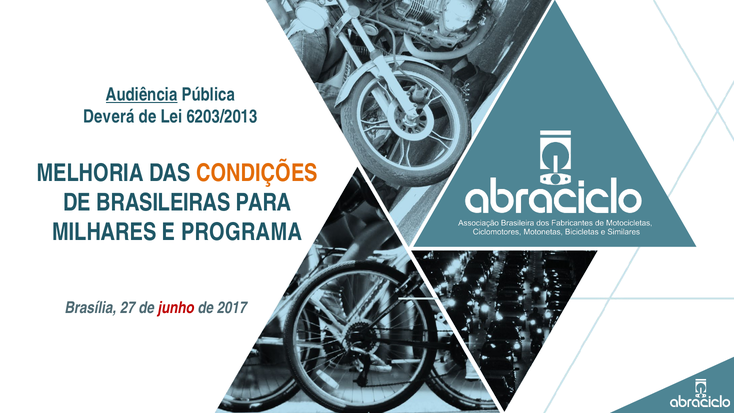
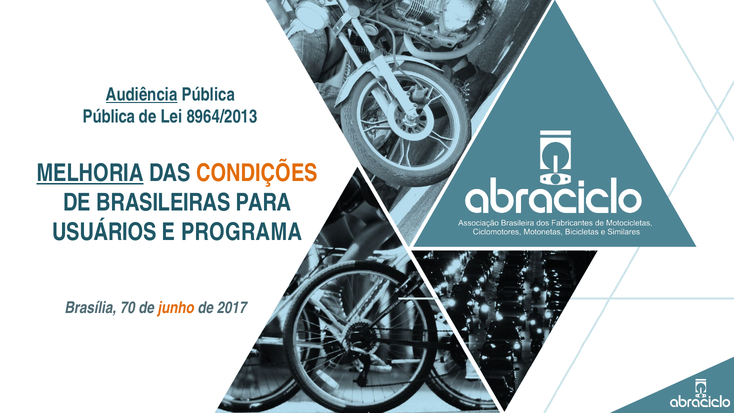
Deverá at (109, 117): Deverá -> Pública
6203/2013: 6203/2013 -> 8964/2013
MELHORIA underline: none -> present
MILHARES: MILHARES -> USUÁRIOS
27: 27 -> 70
junho colour: red -> orange
